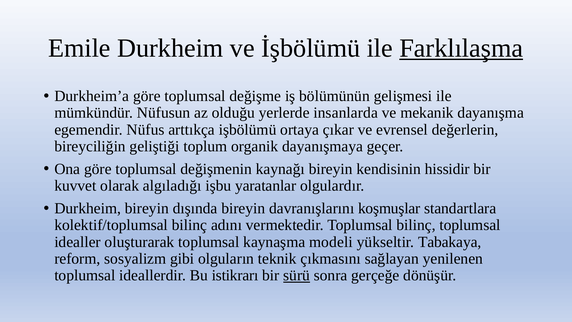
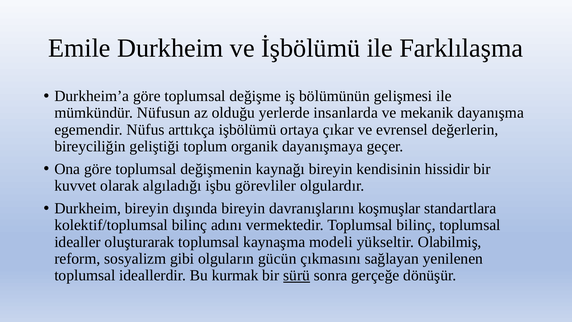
Farklılaşma underline: present -> none
yaratanlar: yaratanlar -> görevliler
Tabakaya: Tabakaya -> Olabilmiş
teknik: teknik -> gücün
istikrarı: istikrarı -> kurmak
